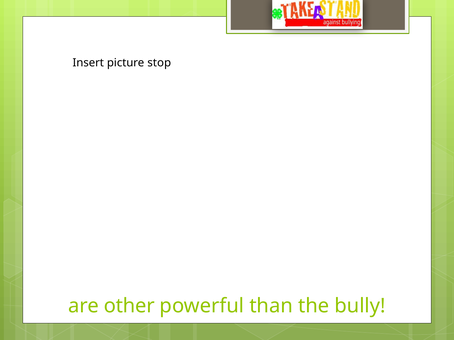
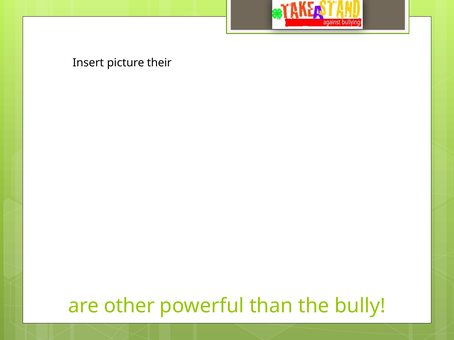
stop: stop -> their
